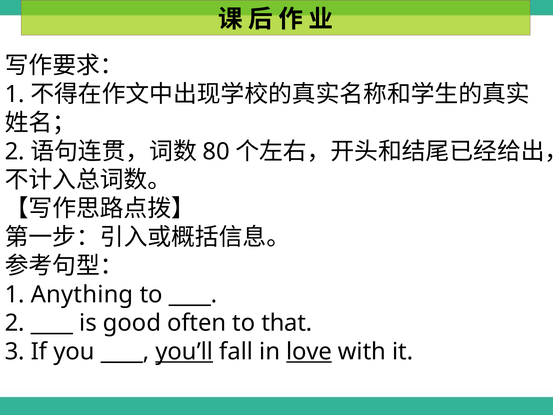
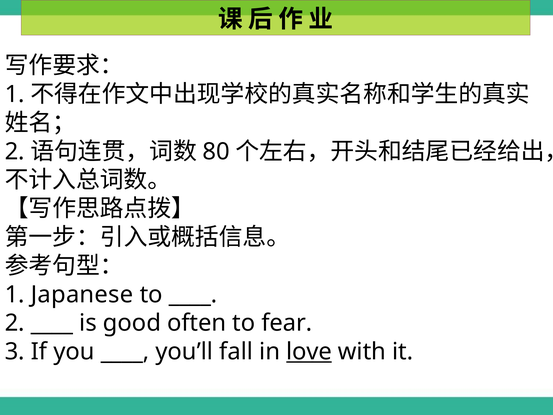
Anything: Anything -> Japanese
that: that -> fear
you’ll underline: present -> none
